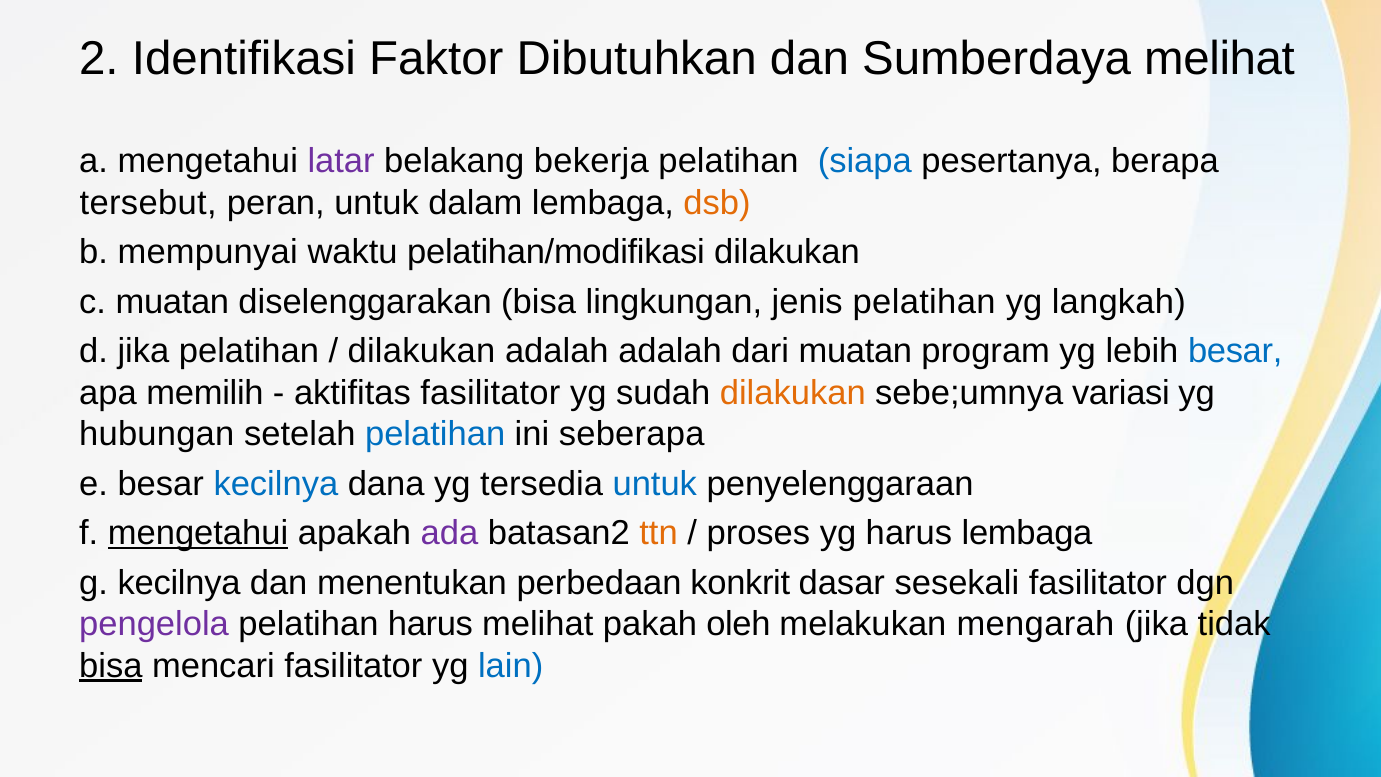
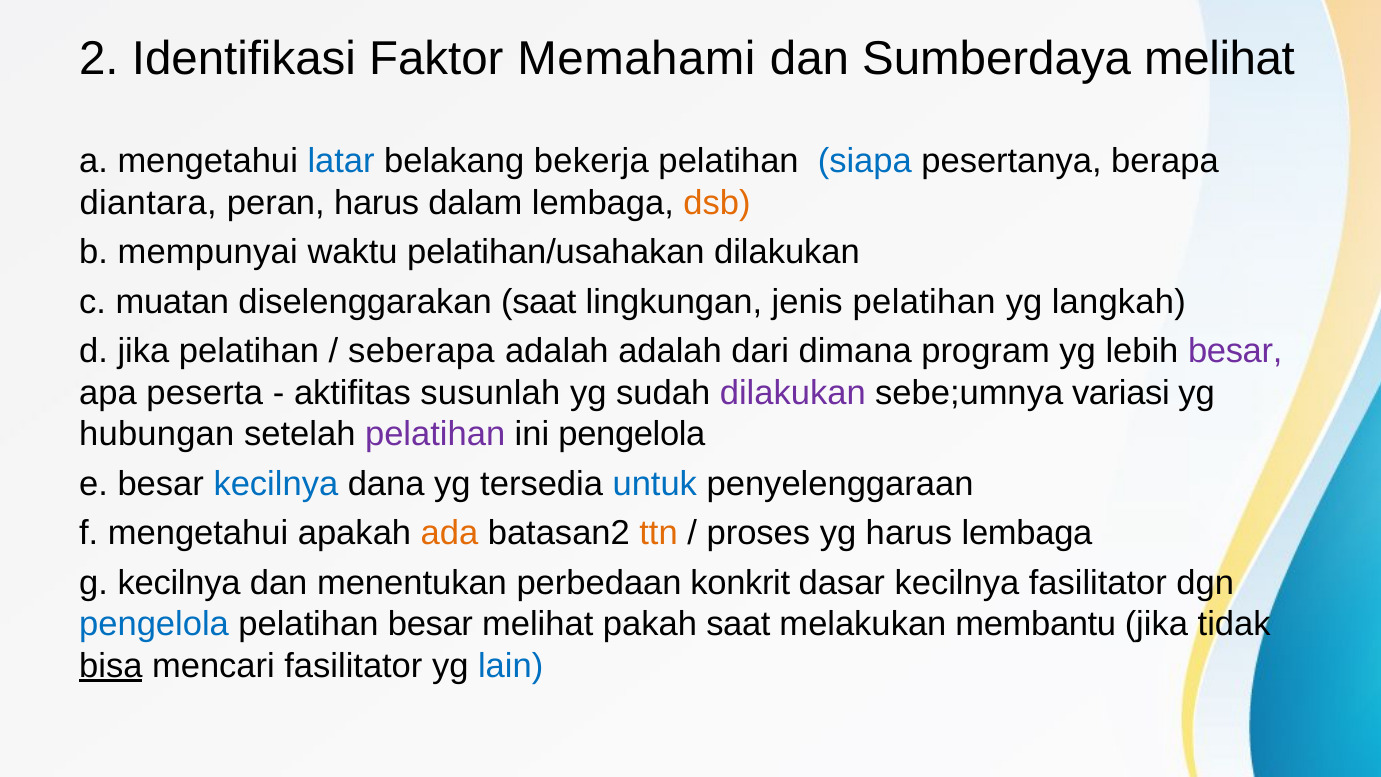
Dibutuhkan: Dibutuhkan -> Memahami
latar colour: purple -> blue
tersebut: tersebut -> diantara
peran untuk: untuk -> harus
pelatihan/modifikasi: pelatihan/modifikasi -> pelatihan/usahakan
diselenggarakan bisa: bisa -> saat
dilakukan at (421, 351): dilakukan -> seberapa
dari muatan: muatan -> dimana
besar at (1235, 351) colour: blue -> purple
memilih: memilih -> peserta
aktifitas fasilitator: fasilitator -> susunlah
dilakukan at (793, 393) colour: orange -> purple
pelatihan at (435, 434) colour: blue -> purple
ini seberapa: seberapa -> pengelola
mengetahui at (198, 533) underline: present -> none
ada colour: purple -> orange
dasar sesekali: sesekali -> kecilnya
pengelola at (154, 624) colour: purple -> blue
pelatihan harus: harus -> besar
pakah oleh: oleh -> saat
mengarah: mengarah -> membantu
